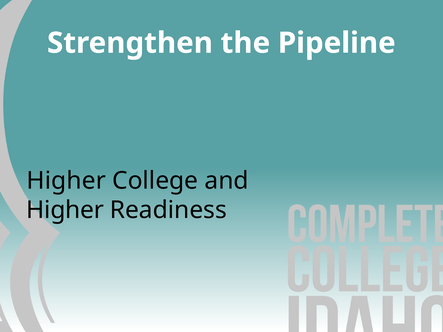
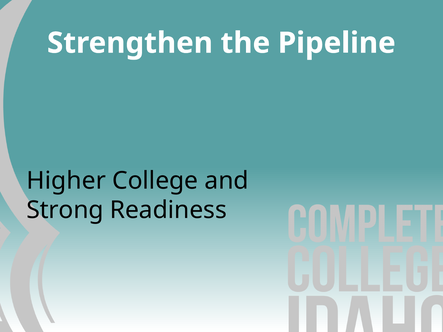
Higher at (65, 210): Higher -> Strong
